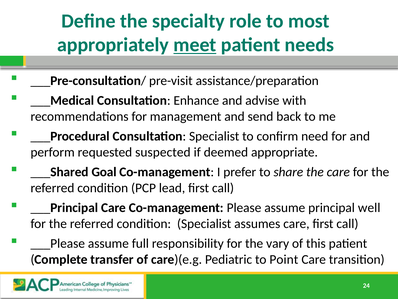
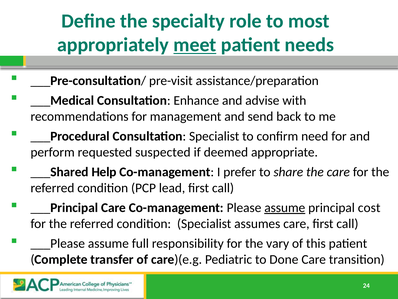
Goal: Goal -> Help
assume at (285, 207) underline: none -> present
well: well -> cost
Point: Point -> Done
